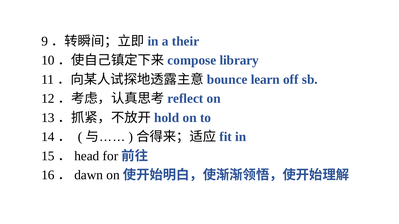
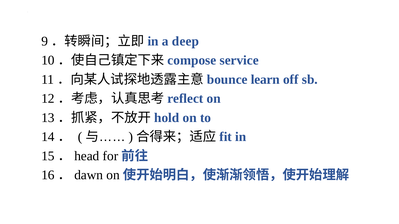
their: their -> deep
library: library -> service
